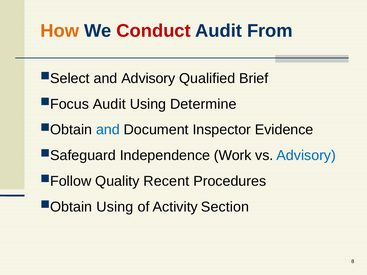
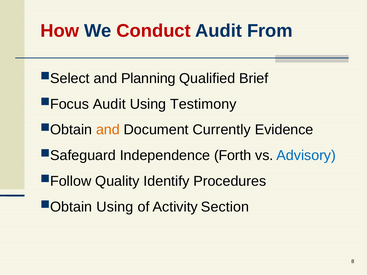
How colour: orange -> red
and Advisory: Advisory -> Planning
Determine: Determine -> Testimony
and at (108, 130) colour: blue -> orange
Inspector: Inspector -> Currently
Work: Work -> Forth
Recent: Recent -> Identify
